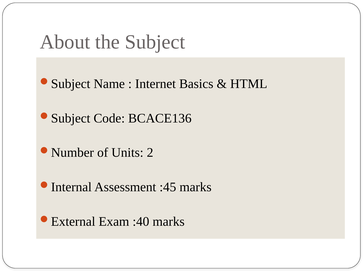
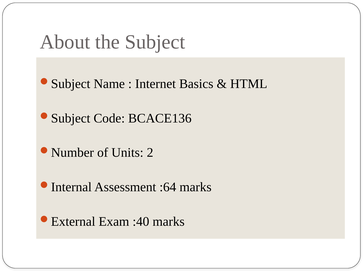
:45: :45 -> :64
